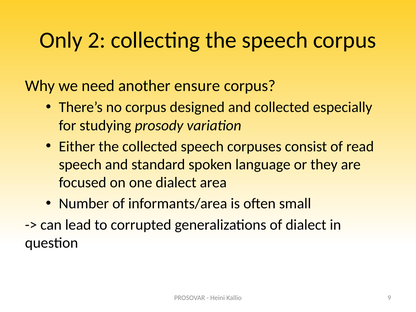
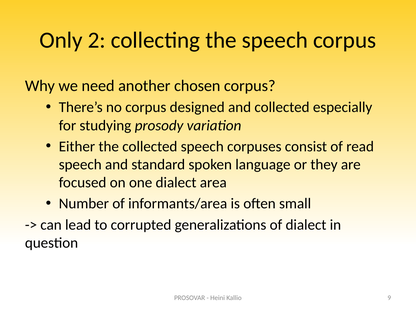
ensure: ensure -> chosen
